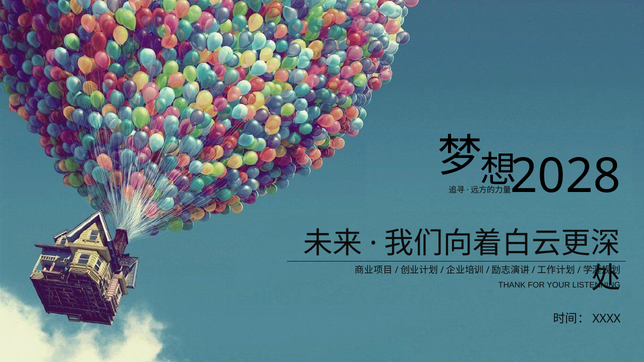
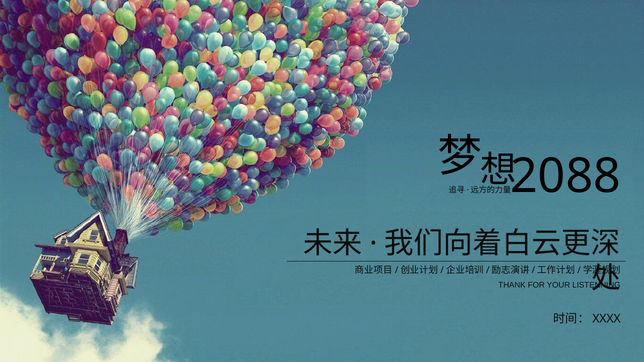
2028: 2028 -> 2088
